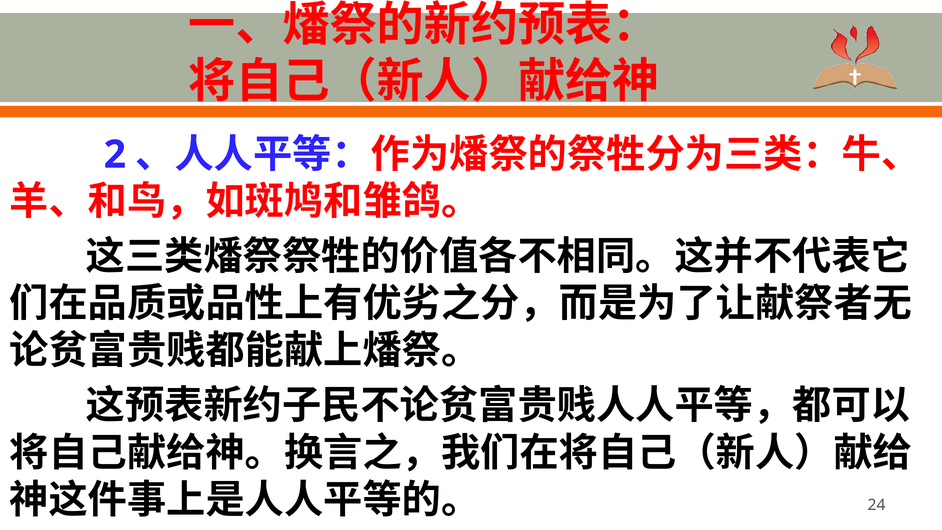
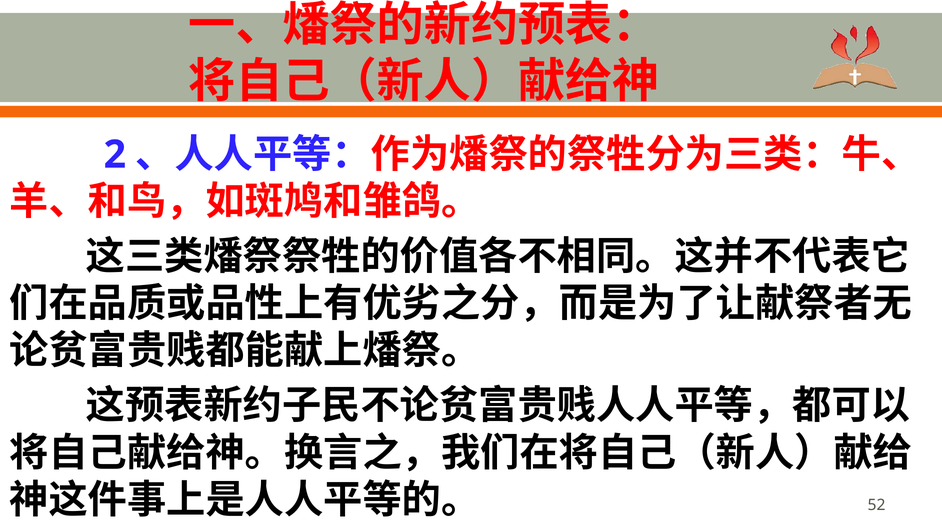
24: 24 -> 52
